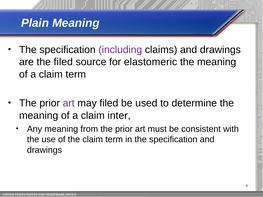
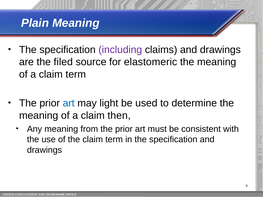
art at (69, 103) colour: purple -> blue
may filed: filed -> light
inter: inter -> then
